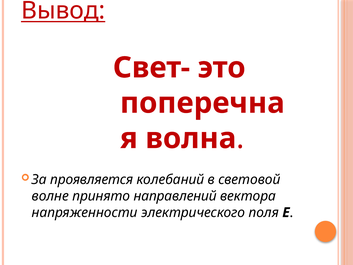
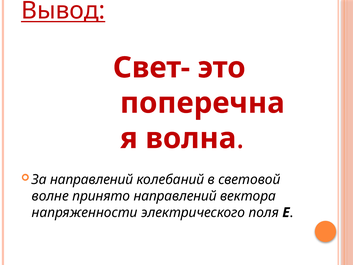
За проявляется: проявляется -> направлений
